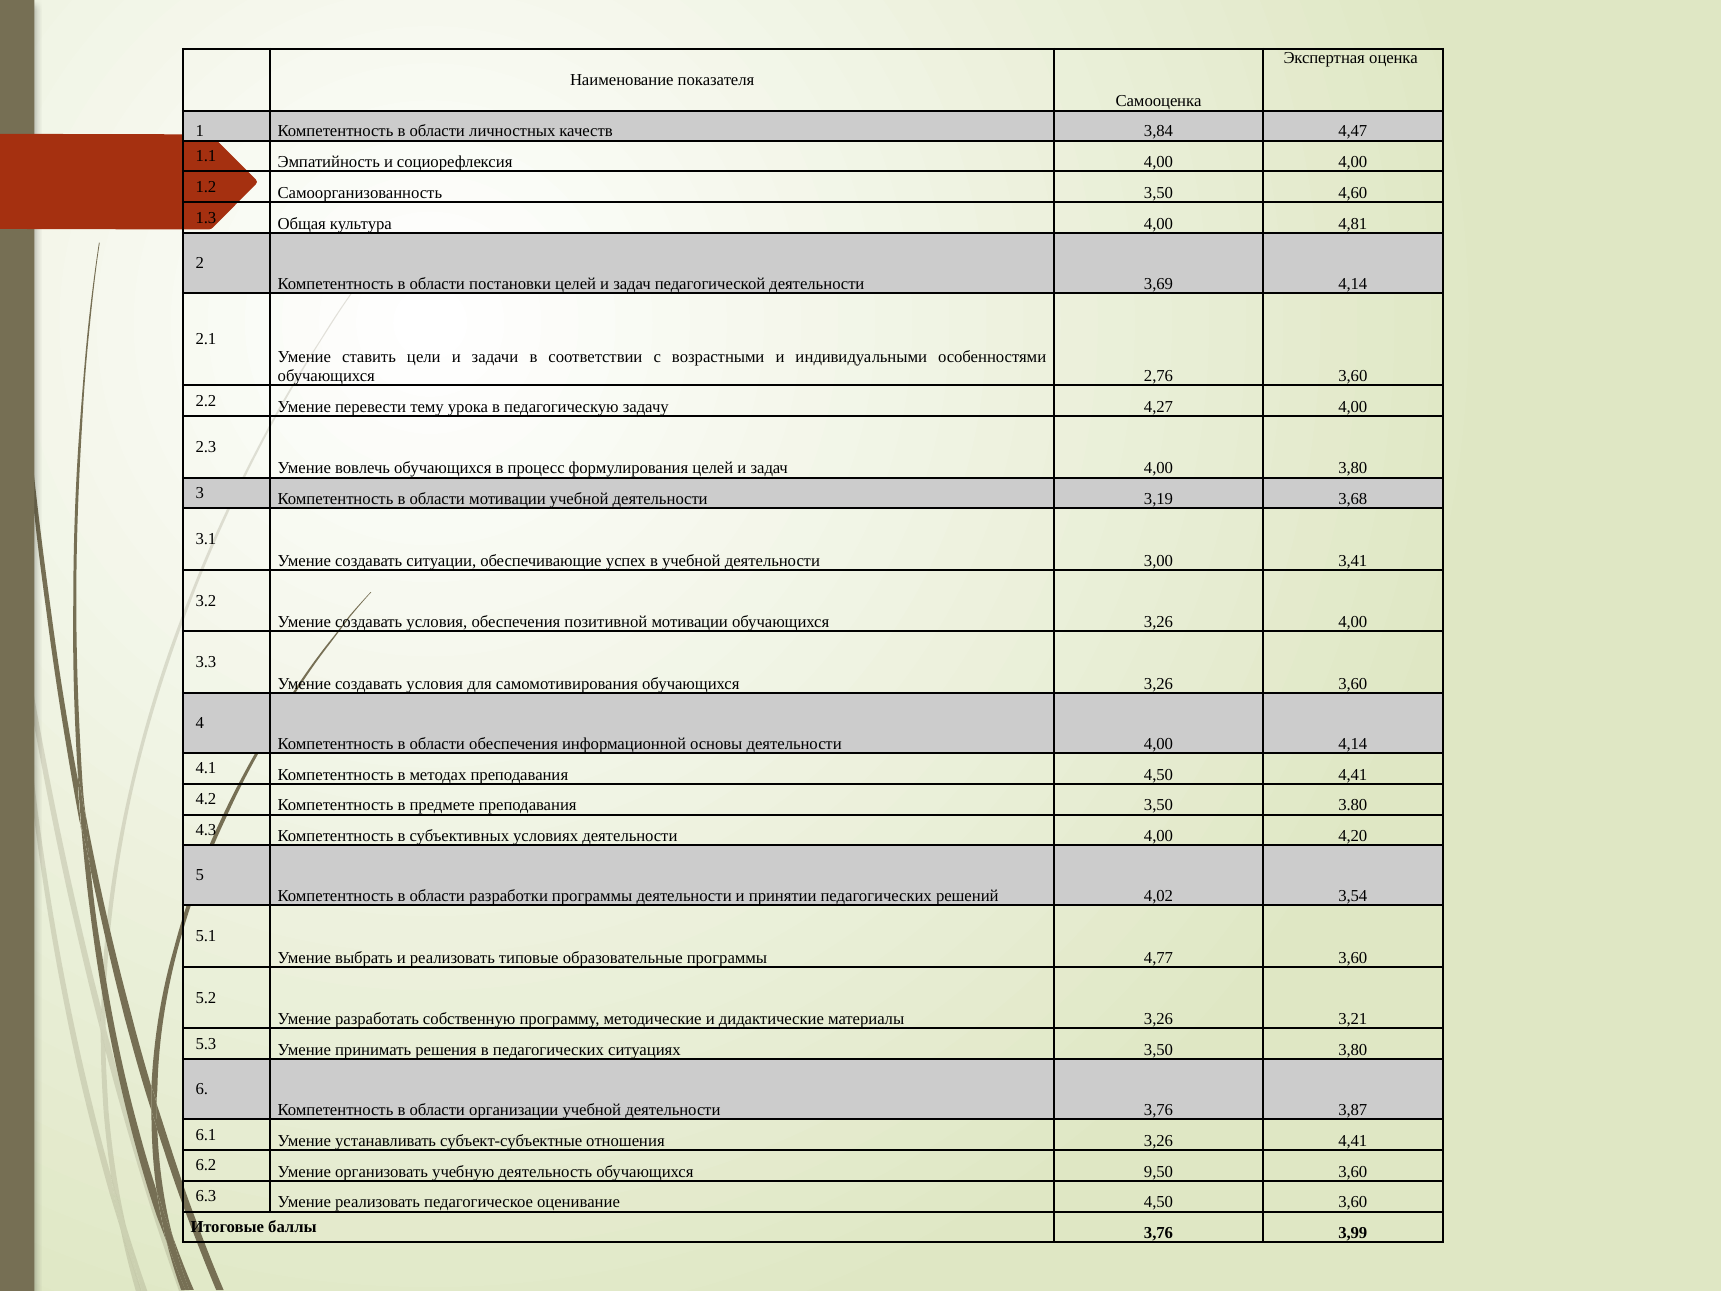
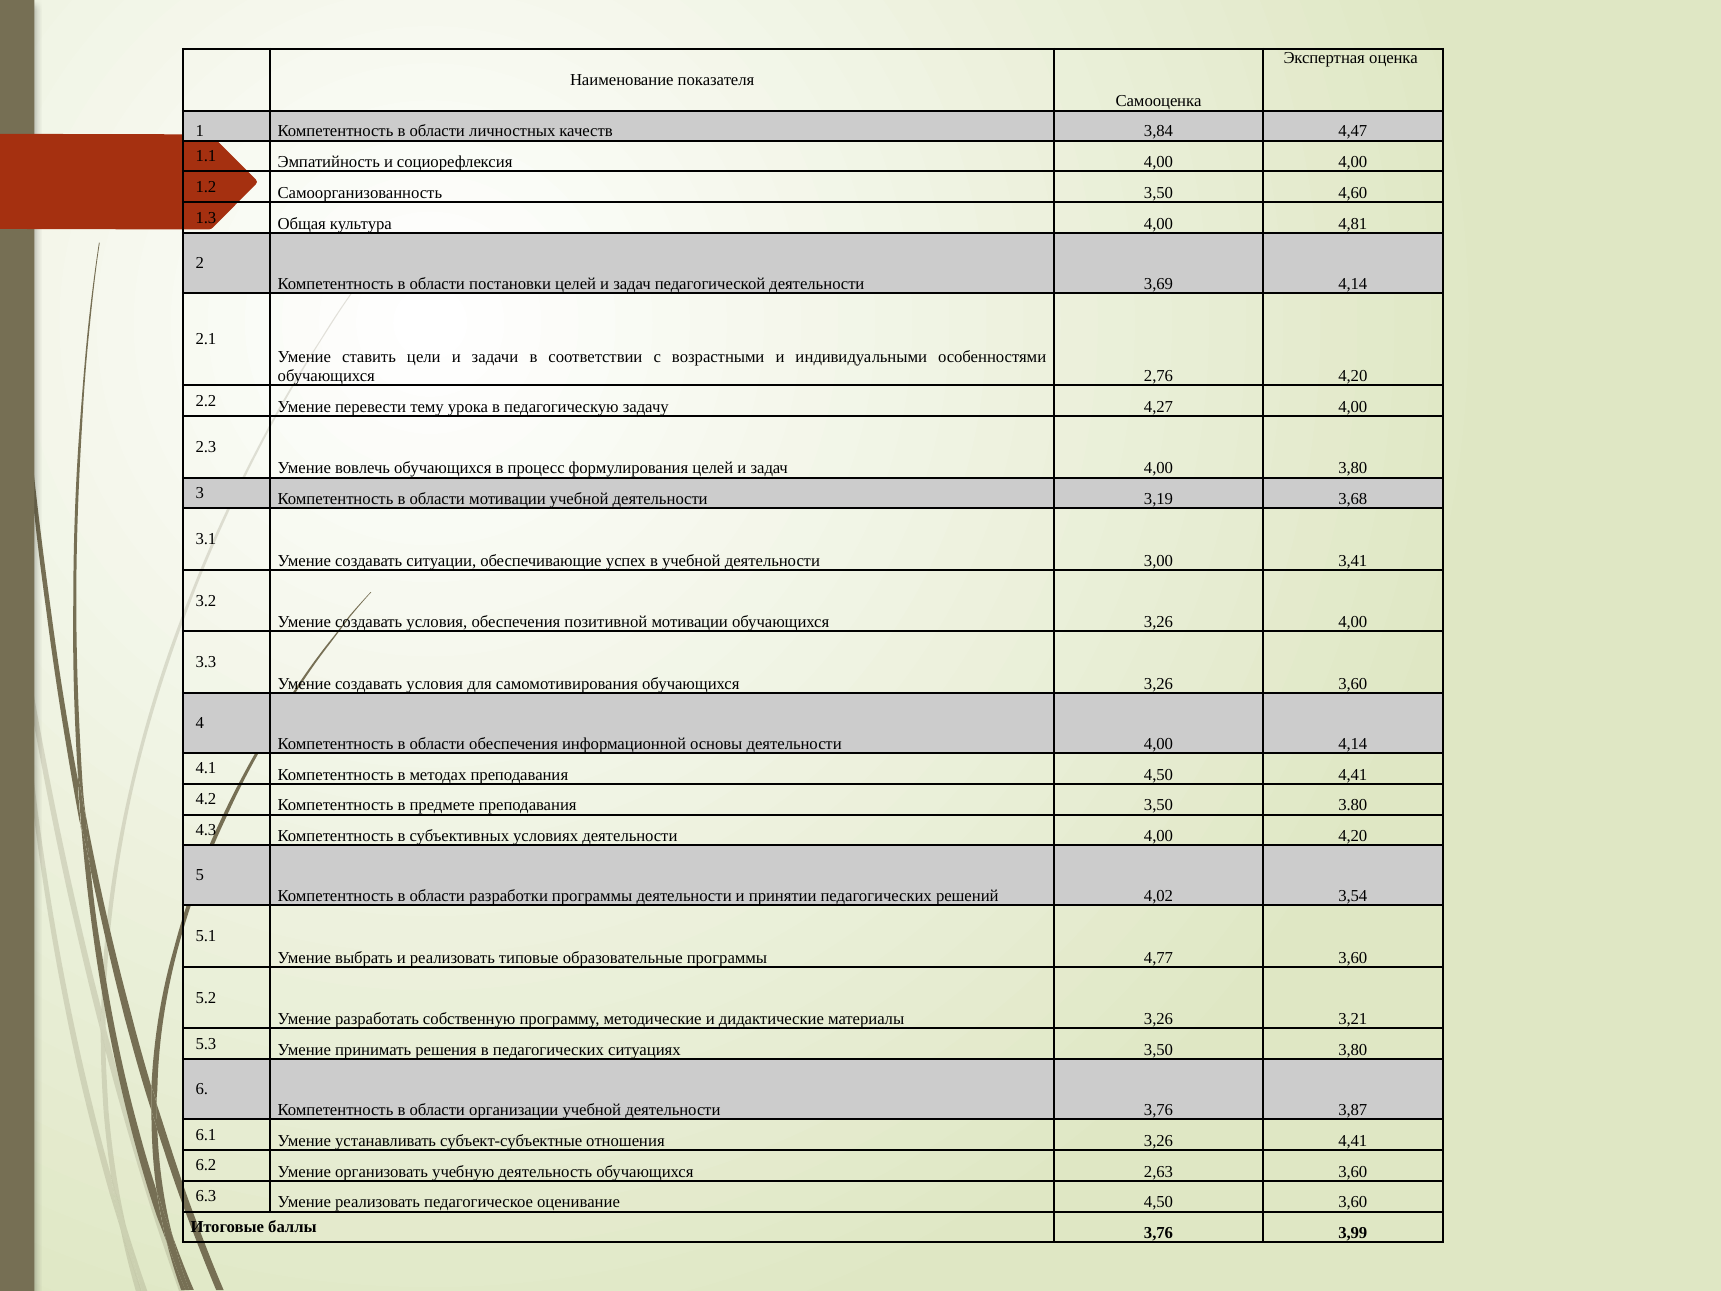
2,76 3,60: 3,60 -> 4,20
9,50: 9,50 -> 2,63
